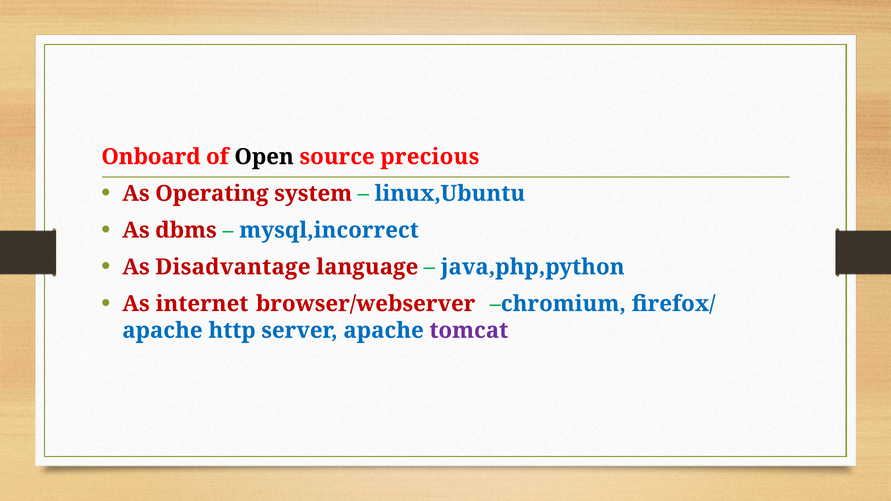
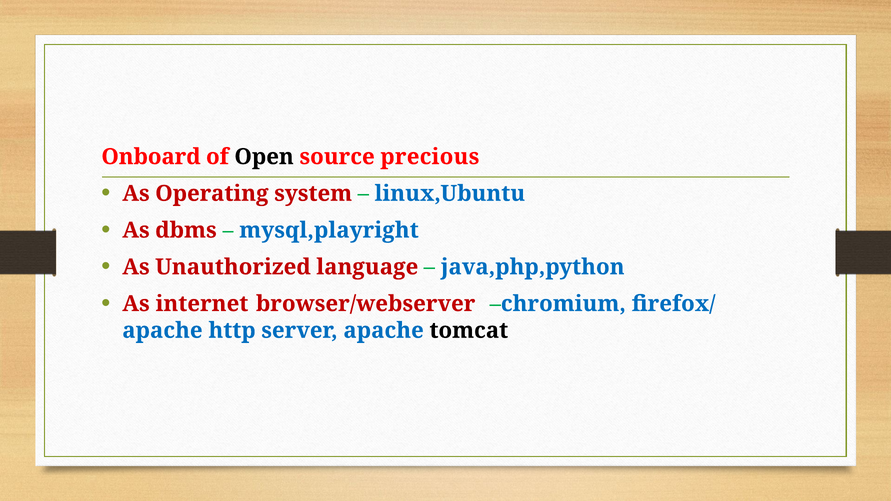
mysql,incorrect: mysql,incorrect -> mysql,playright
Disadvantage: Disadvantage -> Unauthorized
tomcat colour: purple -> black
